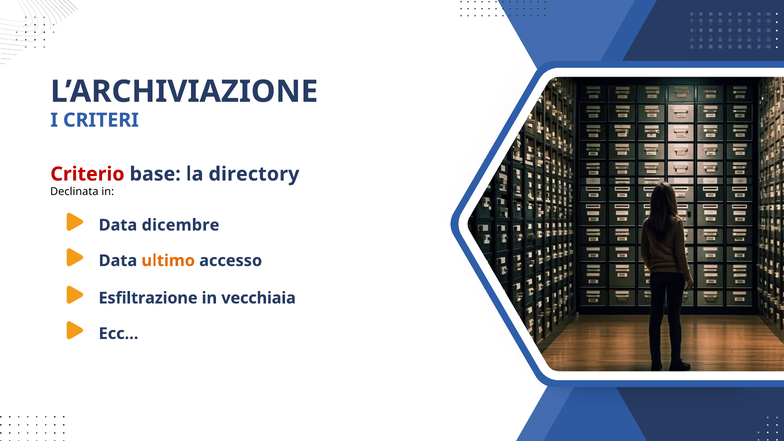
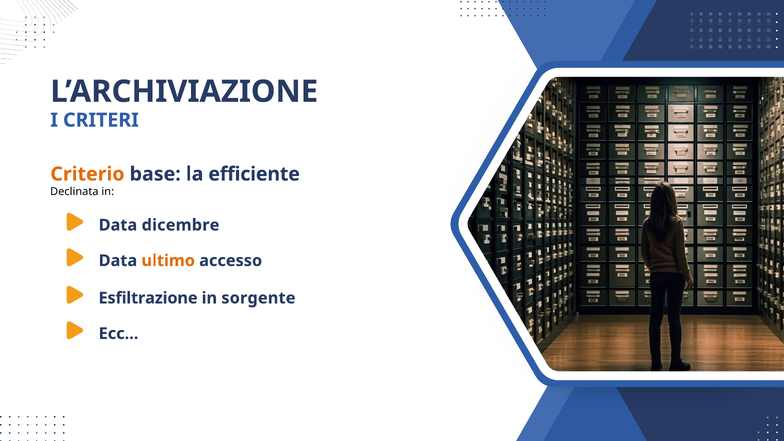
Criterio colour: red -> orange
directory: directory -> efficiente
vecchiaia: vecchiaia -> sorgente
